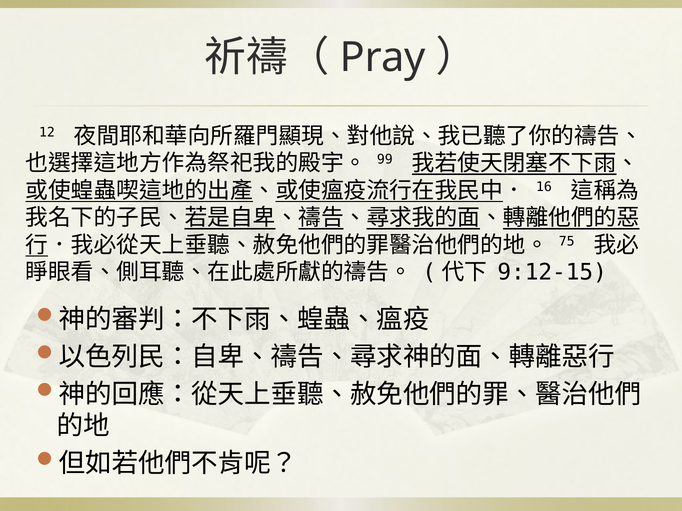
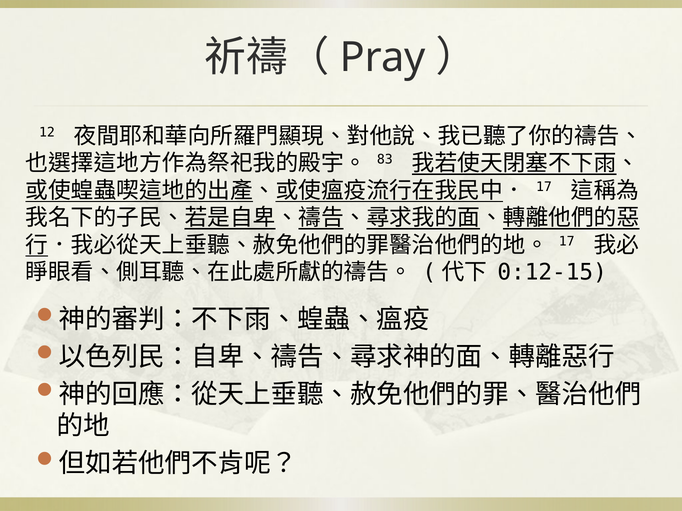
99: 99 -> 83
16 at (544, 187): 16 -> 17
75 at (567, 242): 75 -> 17
9:12-15: 9:12-15 -> 0:12-15
